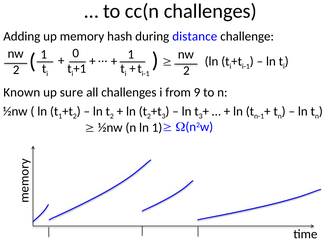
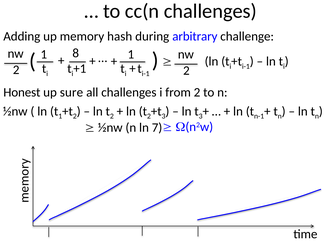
distance: distance -> arbitrary
0: 0 -> 8
Known: Known -> Honest
from 9: 9 -> 2
ln 1: 1 -> 7
